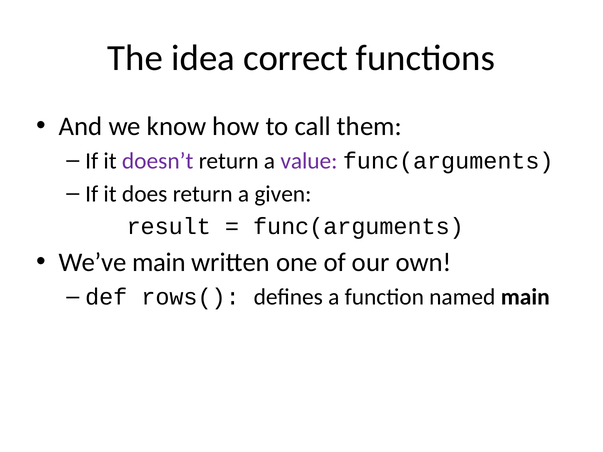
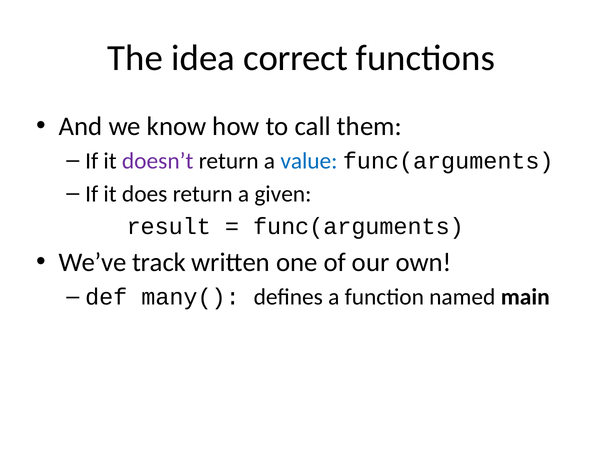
value colour: purple -> blue
We’ve main: main -> track
rows(: rows( -> many(
